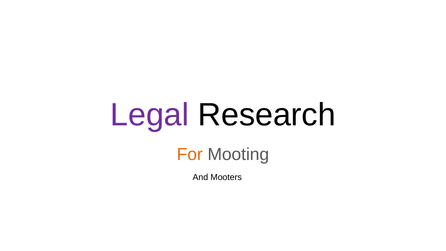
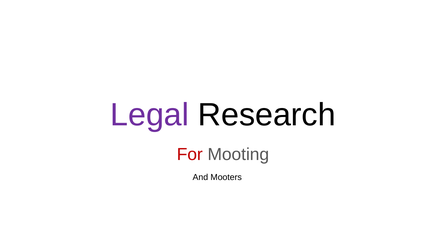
For colour: orange -> red
